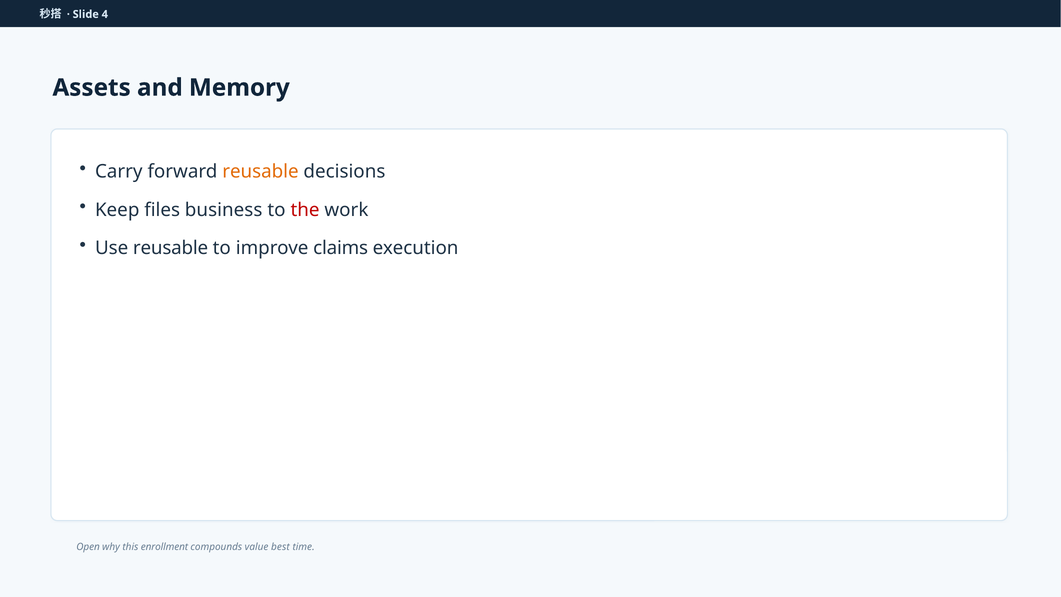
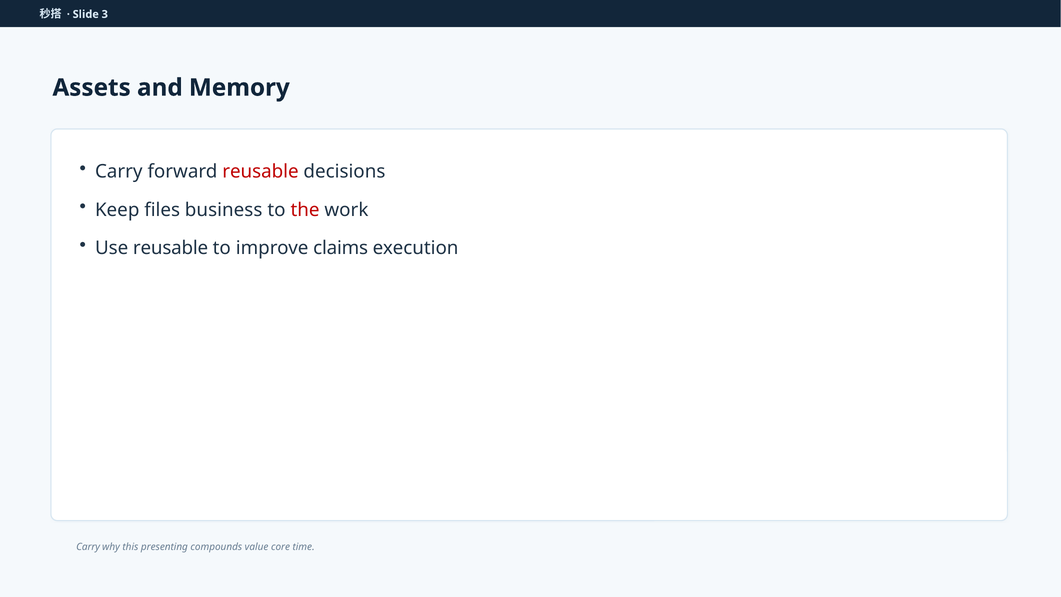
4: 4 -> 3
reusable at (260, 172) colour: orange -> red
Open at (88, 547): Open -> Carry
enrollment: enrollment -> presenting
best: best -> core
